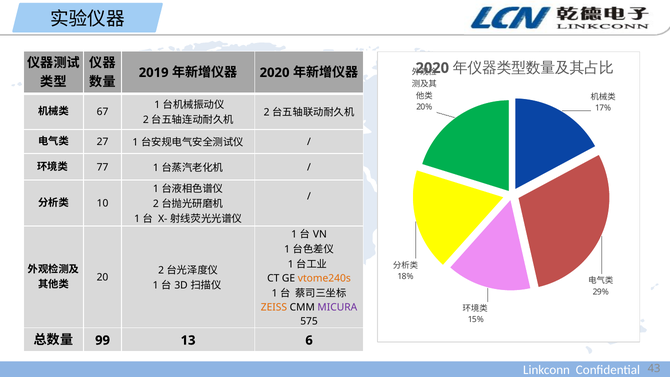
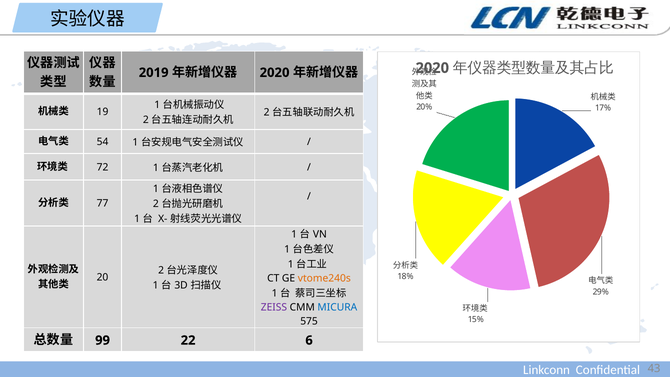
67: 67 -> 19
27: 27 -> 54
77: 77 -> 72
10: 10 -> 77
ZEISS colour: orange -> purple
MICURA colour: purple -> blue
13: 13 -> 22
